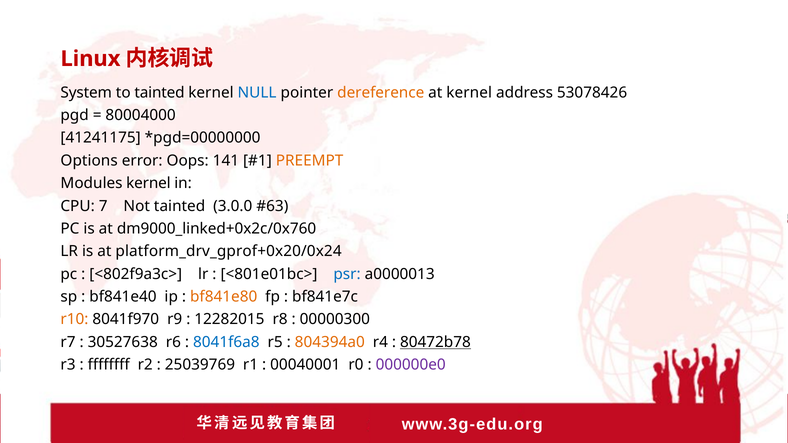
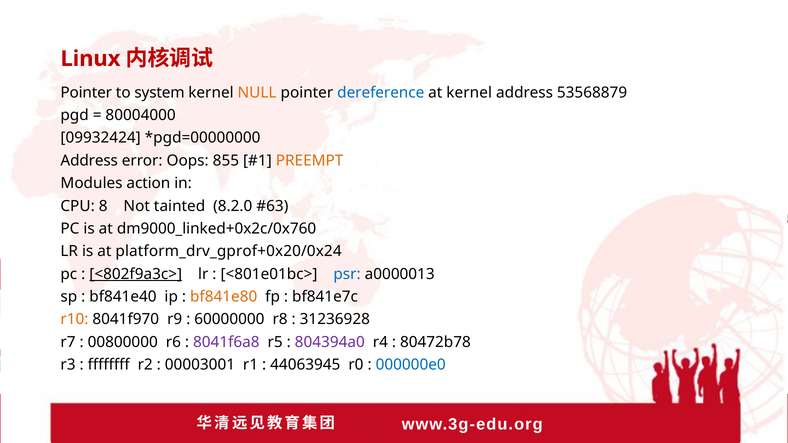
System at (86, 93): System -> Pointer
to tainted: tainted -> system
NULL colour: blue -> orange
dereference colour: orange -> blue
53078426: 53078426 -> 53568879
41241175: 41241175 -> 09932424
Options at (89, 161): Options -> Address
141: 141 -> 855
Modules kernel: kernel -> action
7: 7 -> 8
3.0.0: 3.0.0 -> 8.2.0
<802f9a3c> underline: none -> present
12282015: 12282015 -> 60000000
00000300: 00000300 -> 31236928
30527638: 30527638 -> 00800000
8041f6a8 colour: blue -> purple
804394a0 colour: orange -> purple
80472b78 underline: present -> none
25039769: 25039769 -> 00003001
00040001: 00040001 -> 44063945
000000e0 colour: purple -> blue
